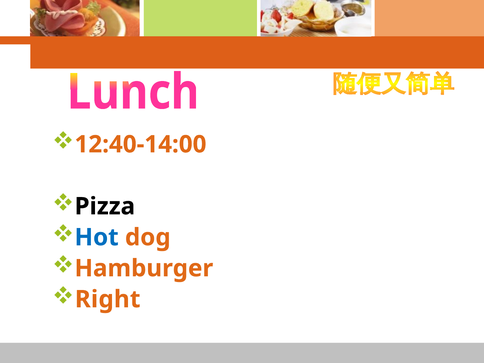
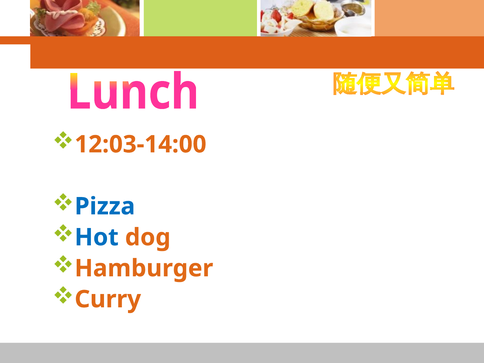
12:40-14:00: 12:40-14:00 -> 12:03-14:00
Pizza colour: black -> blue
Right: Right -> Curry
